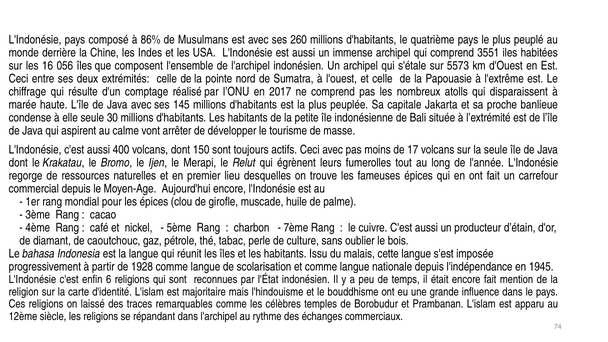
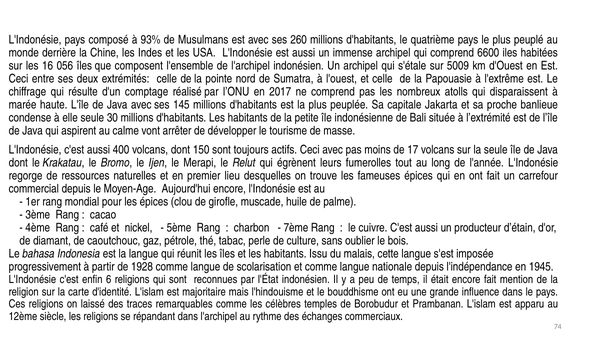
86%: 86% -> 93%
3551: 3551 -> 6600
5573: 5573 -> 5009
